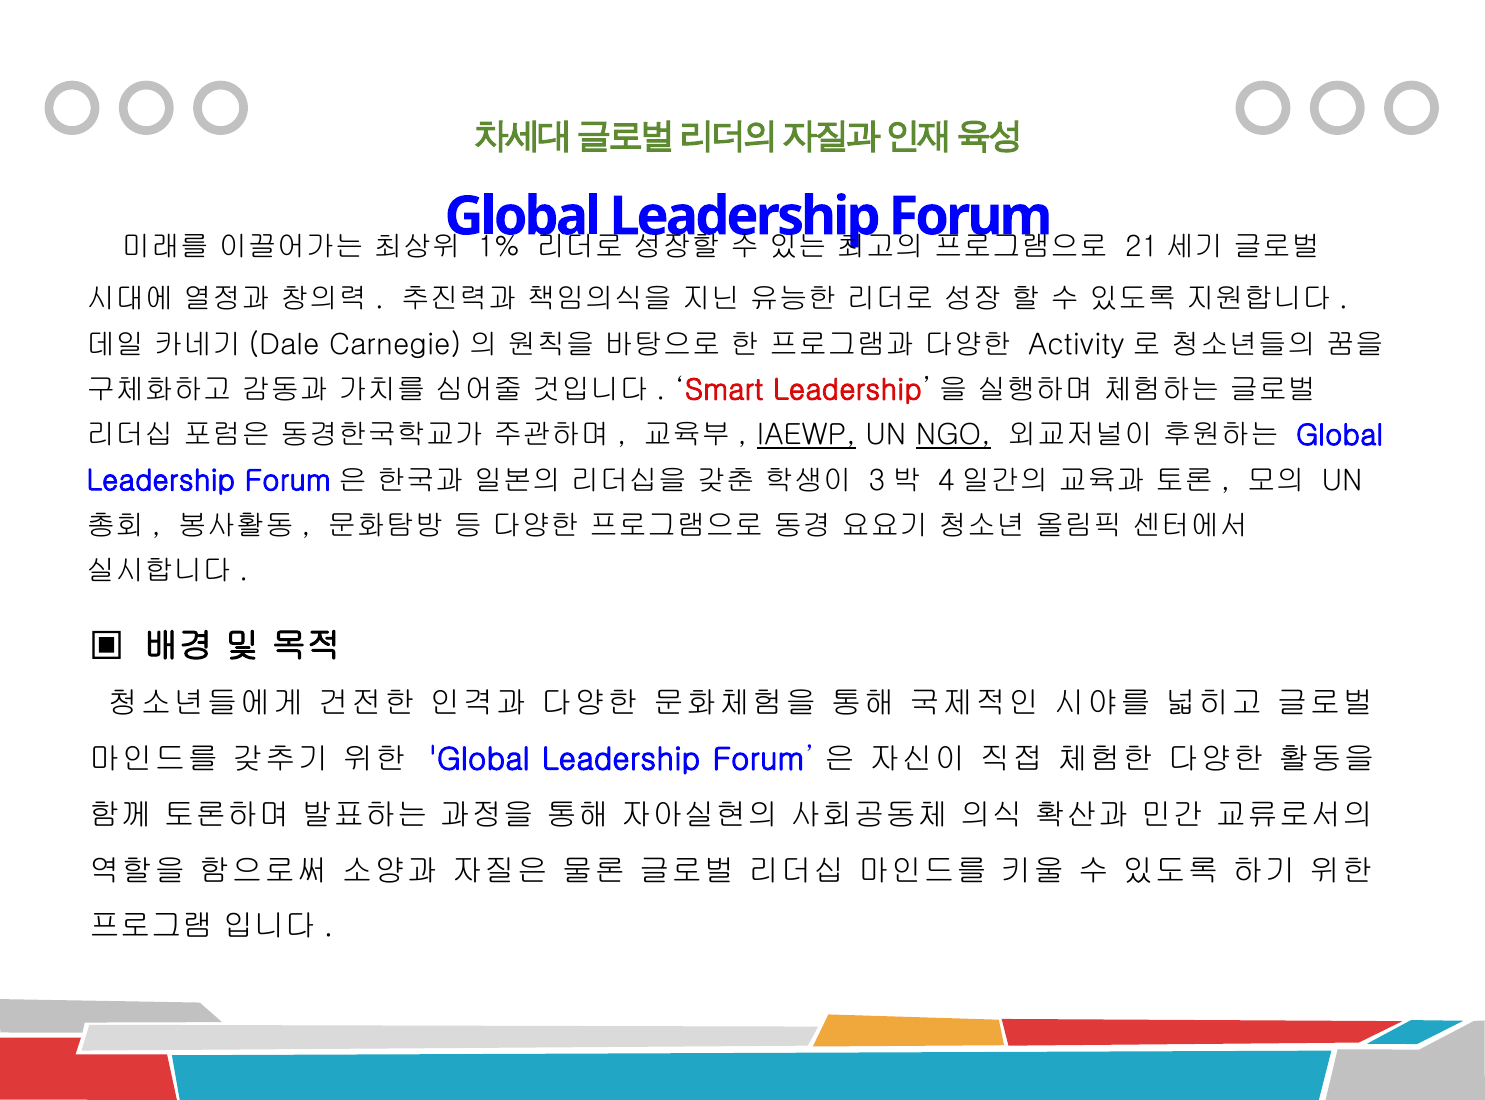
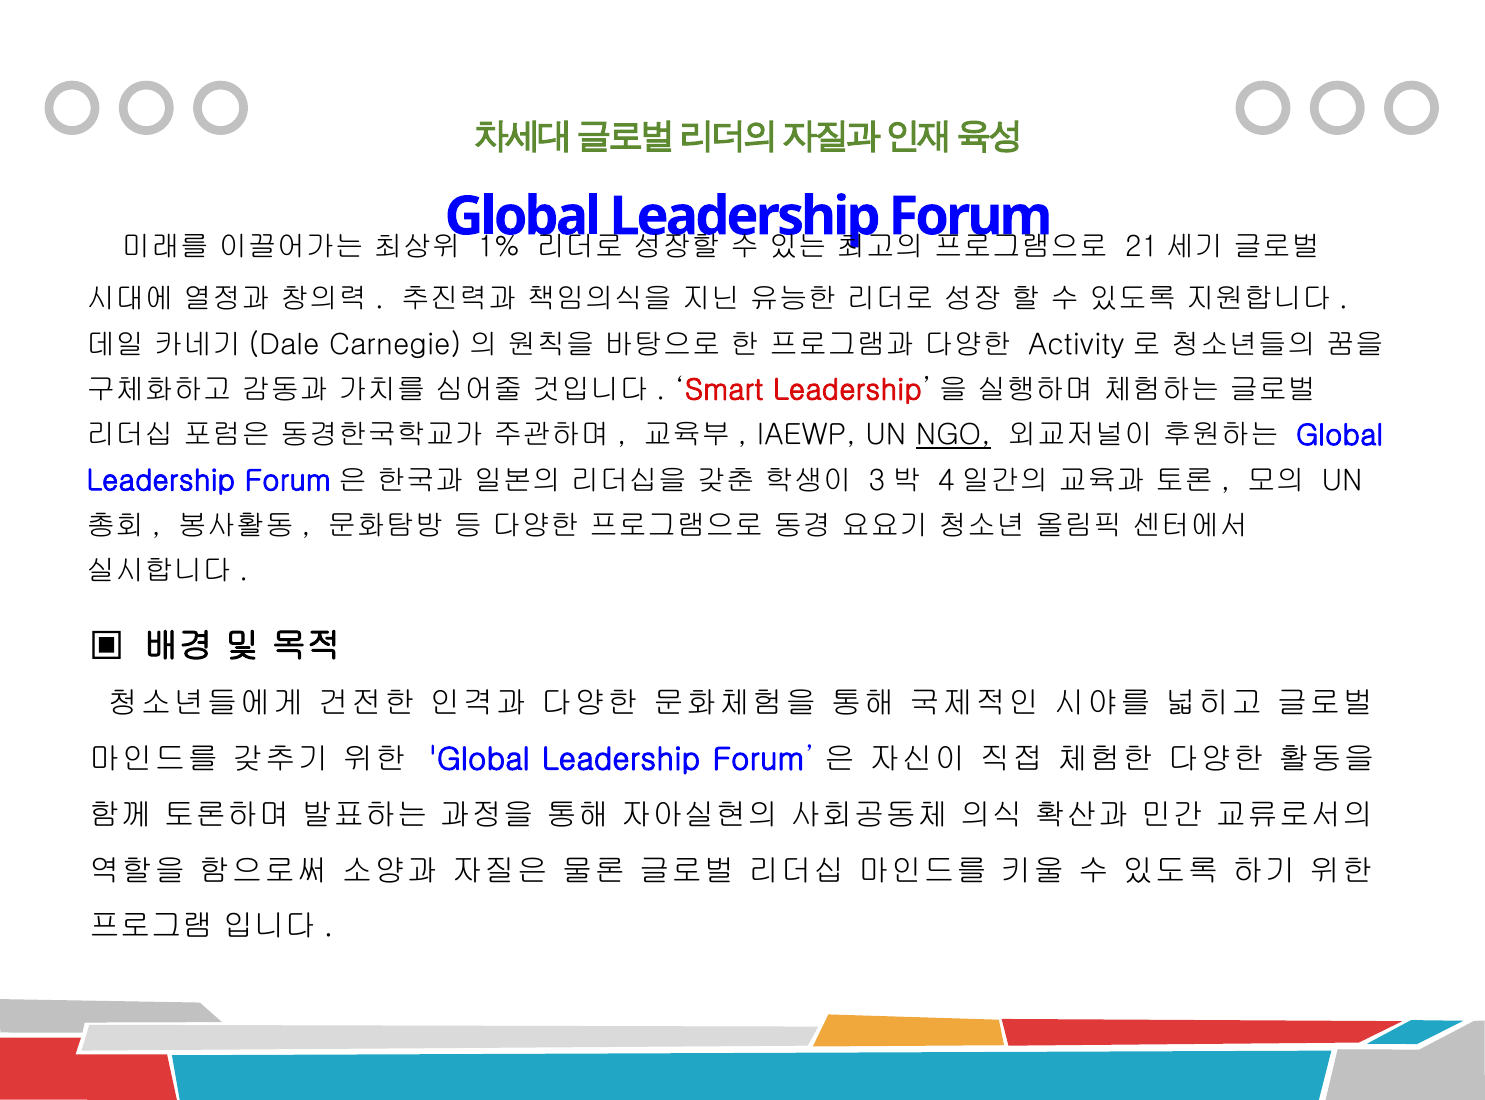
IAEWP underline: present -> none
